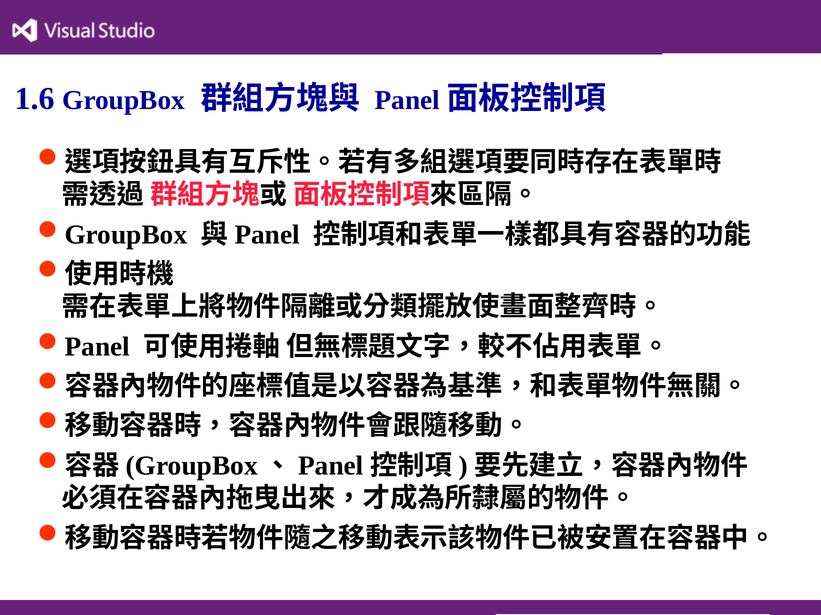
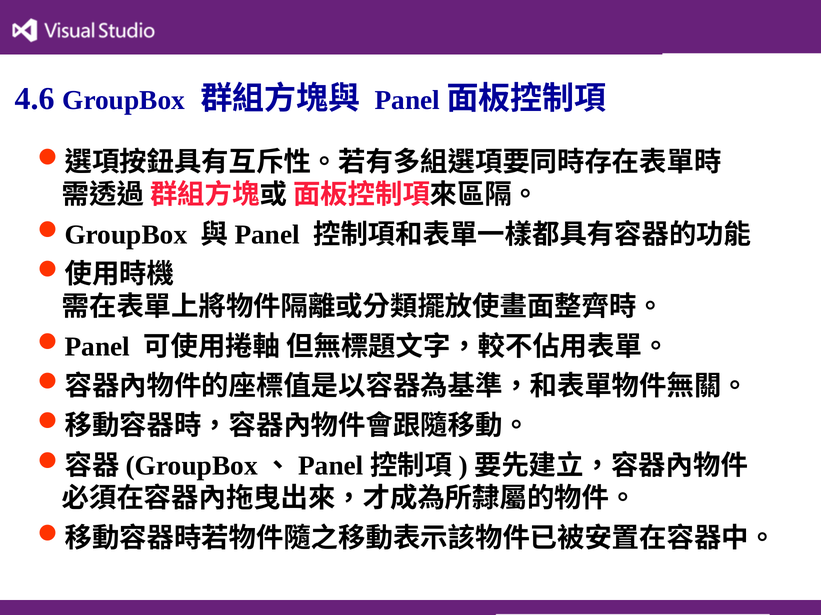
1.6: 1.6 -> 4.6
